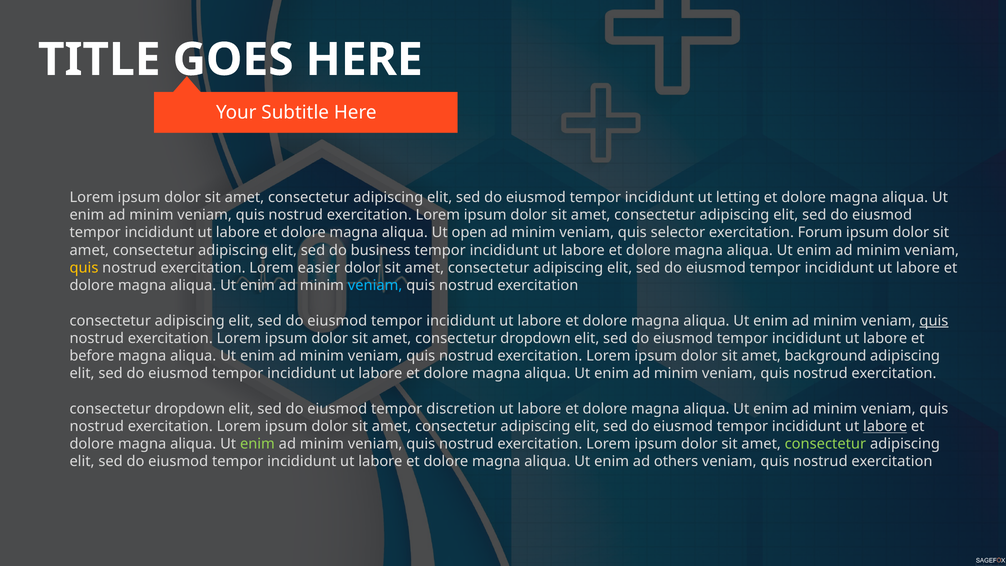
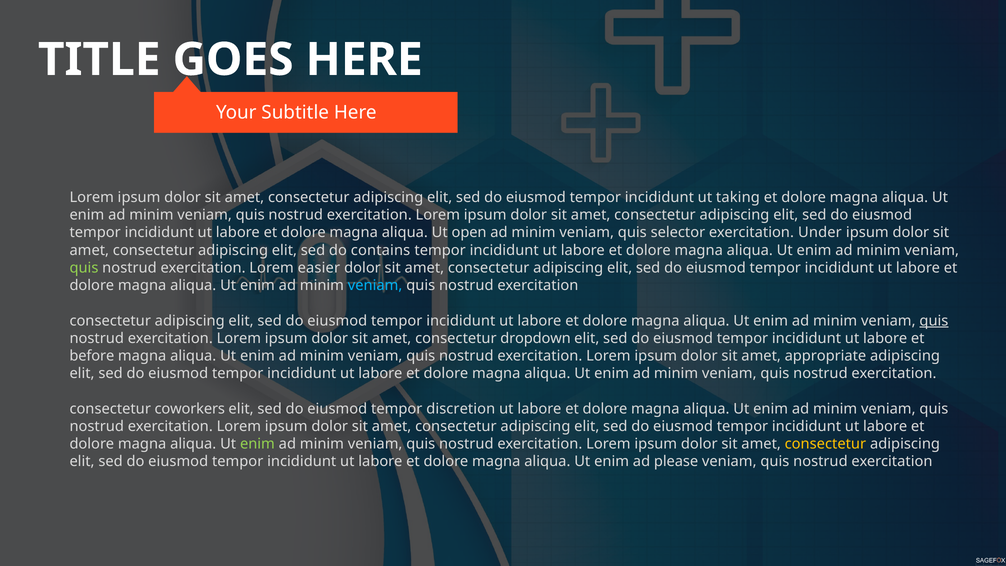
letting: letting -> taking
Forum: Forum -> Under
business: business -> contains
quis at (84, 268) colour: yellow -> light green
background: background -> appropriate
dropdown at (190, 409): dropdown -> coworkers
labore at (885, 426) underline: present -> none
consectetur at (825, 444) colour: light green -> yellow
others: others -> please
